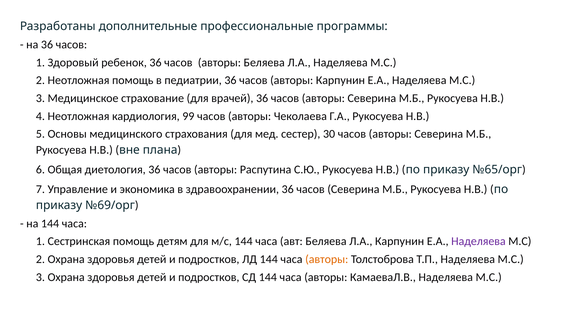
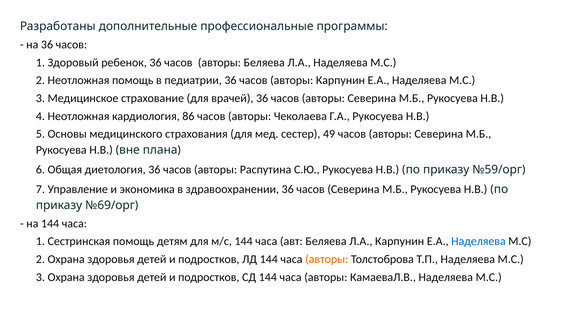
99: 99 -> 86
30: 30 -> 49
№65/орг: №65/орг -> №59/орг
Наделяева at (478, 242) colour: purple -> blue
